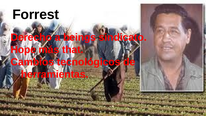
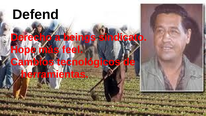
Forrest: Forrest -> Defend
that: that -> feel
